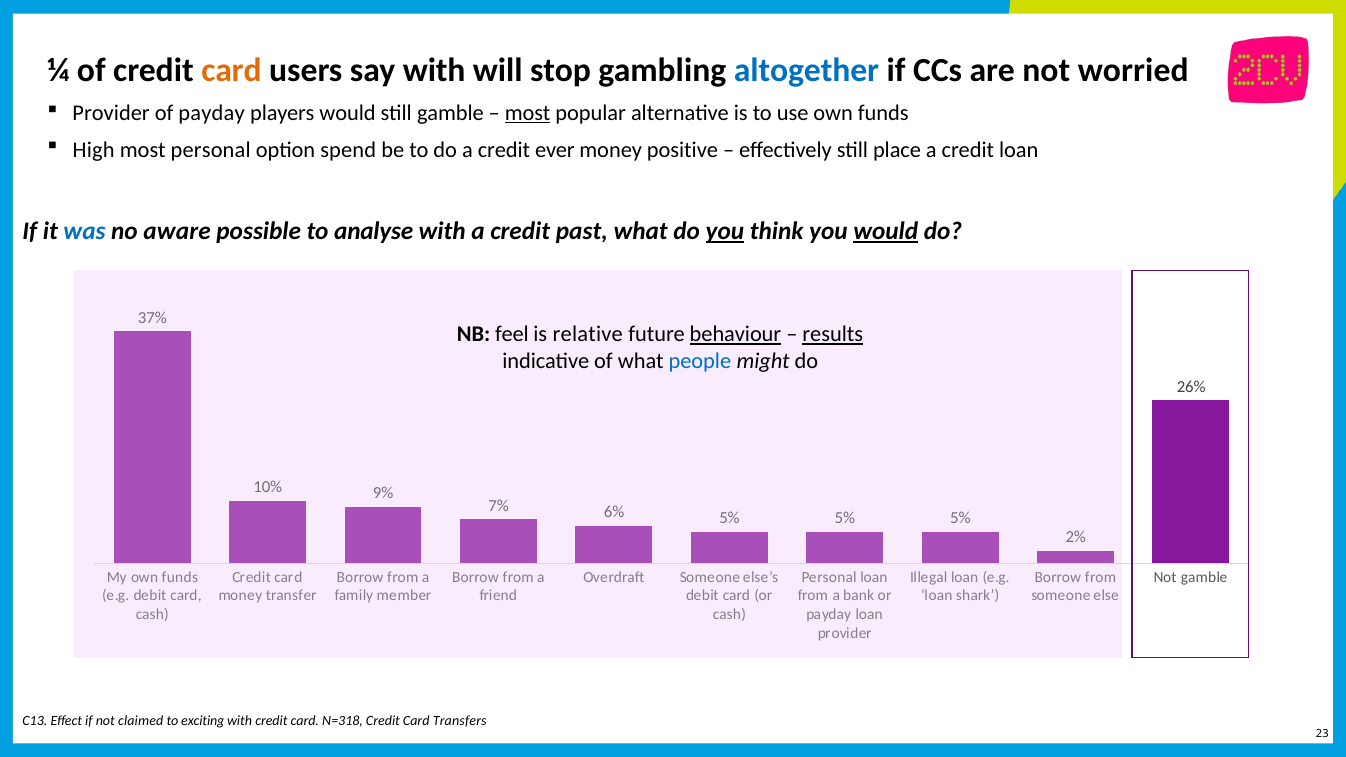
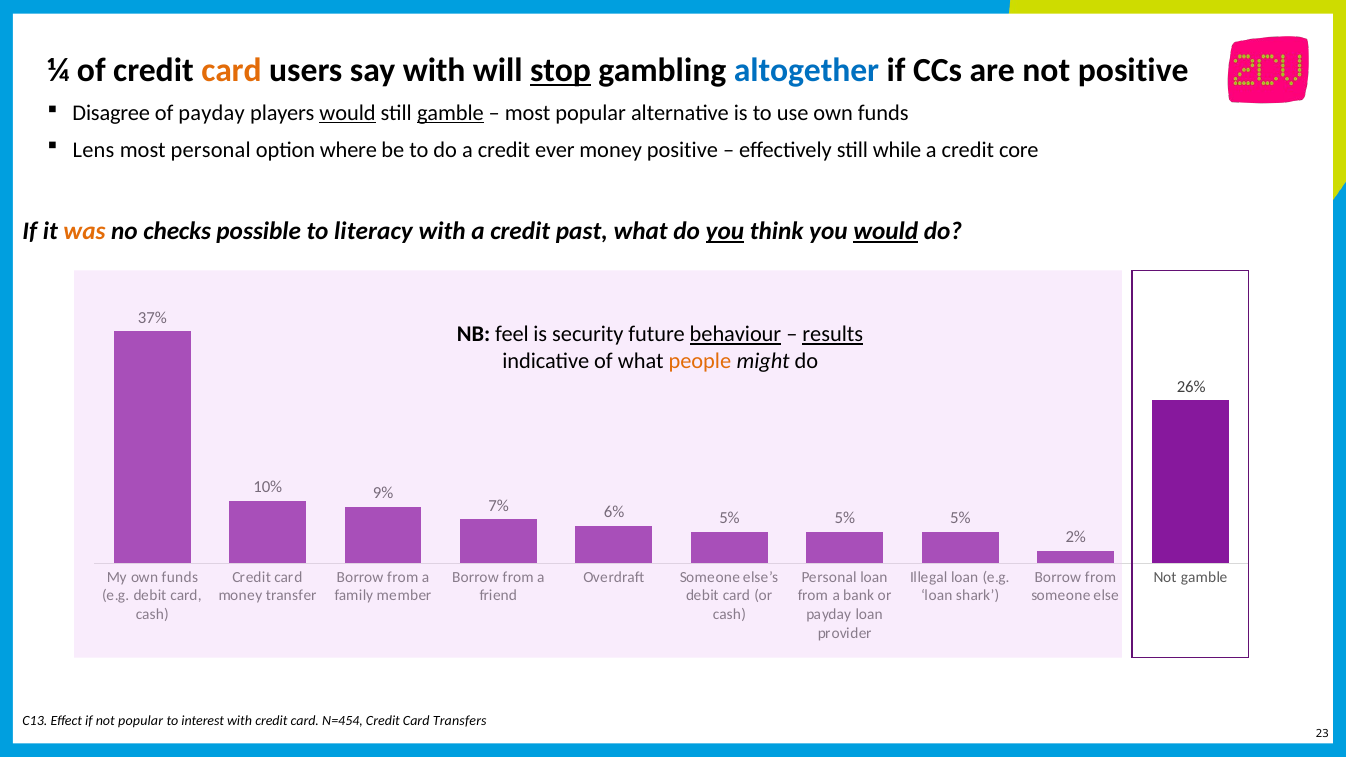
stop underline: none -> present
not worried: worried -> positive
Provider at (111, 113): Provider -> Disagree
would at (348, 113) underline: none -> present
gamble at (450, 113) underline: none -> present
most at (528, 113) underline: present -> none
High: High -> Lens
spend: spend -> where
place: place -> while
credit loan: loan -> core
was colour: blue -> orange
aware: aware -> checks
analyse: analyse -> literacy
relative: relative -> security
people colour: blue -> orange
not claimed: claimed -> popular
exciting: exciting -> interest
N=318: N=318 -> N=454
